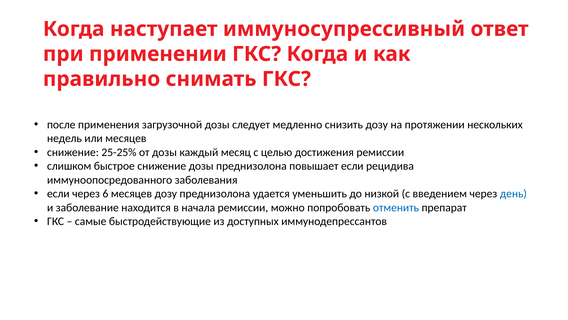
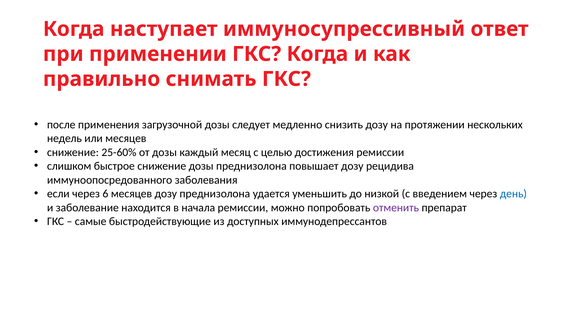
25-25%: 25-25% -> 25-60%
повышает если: если -> дозу
отменить colour: blue -> purple
